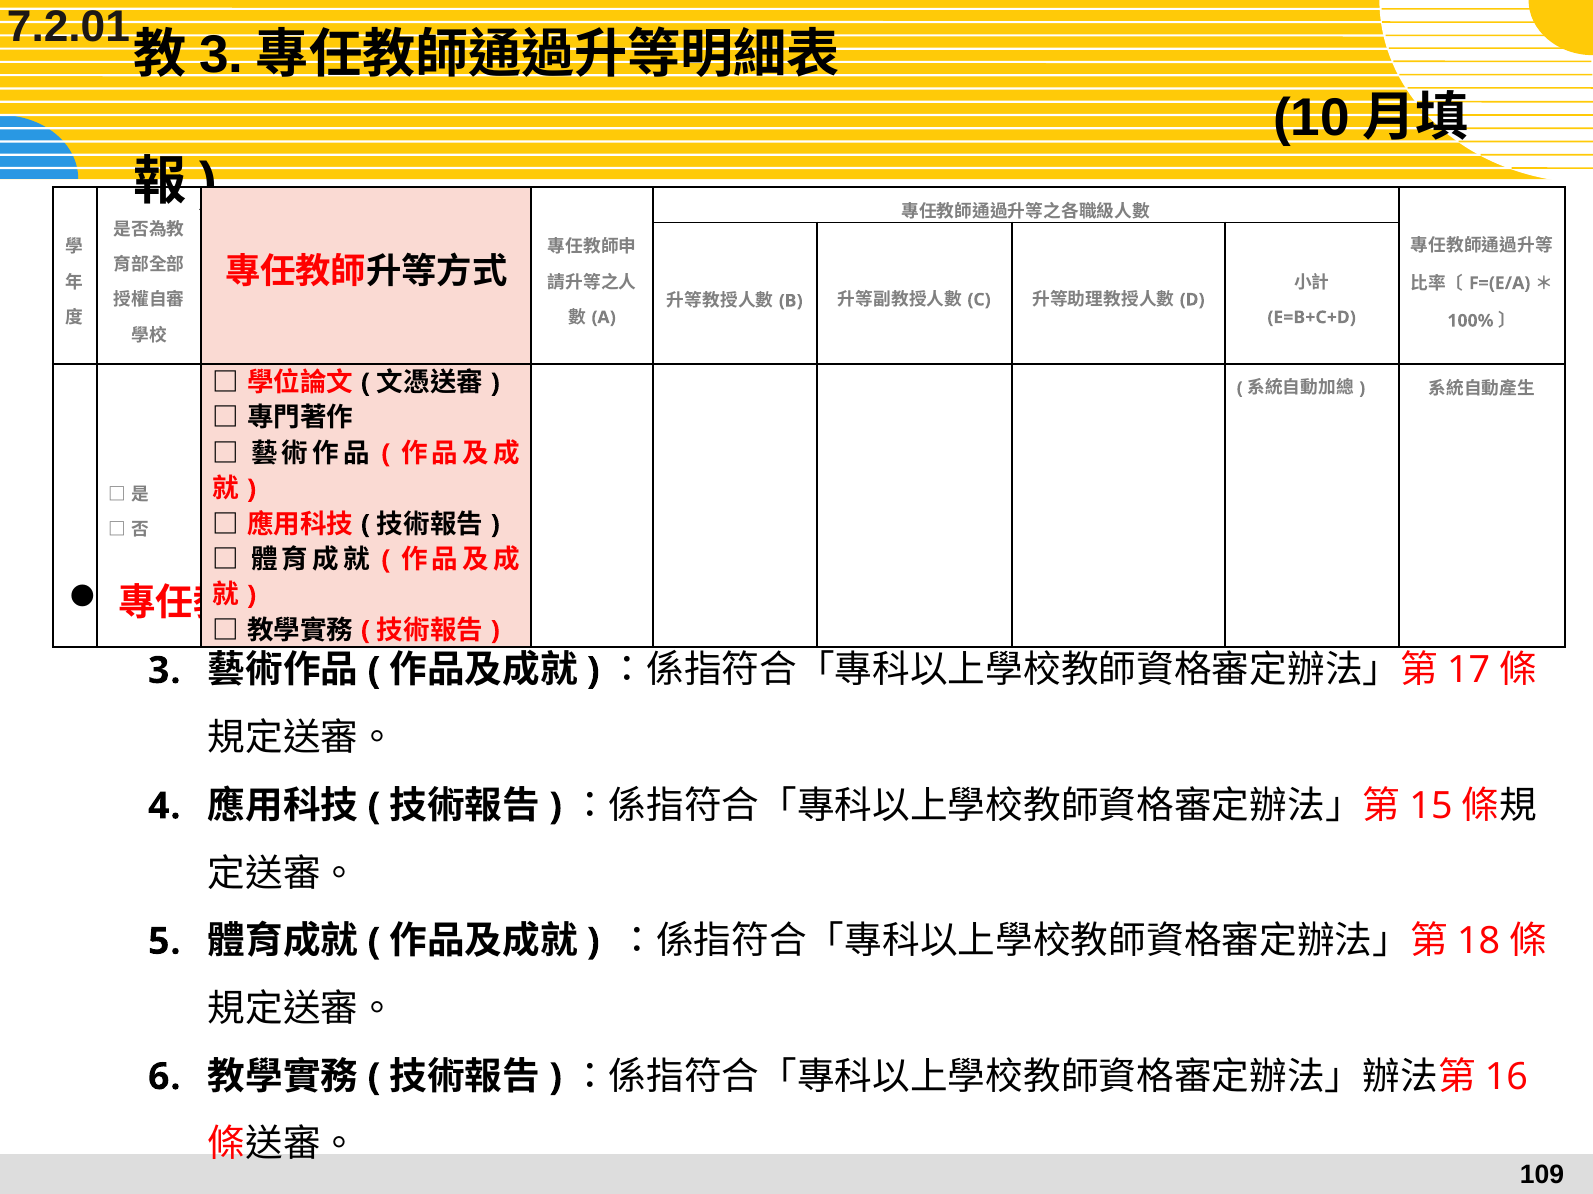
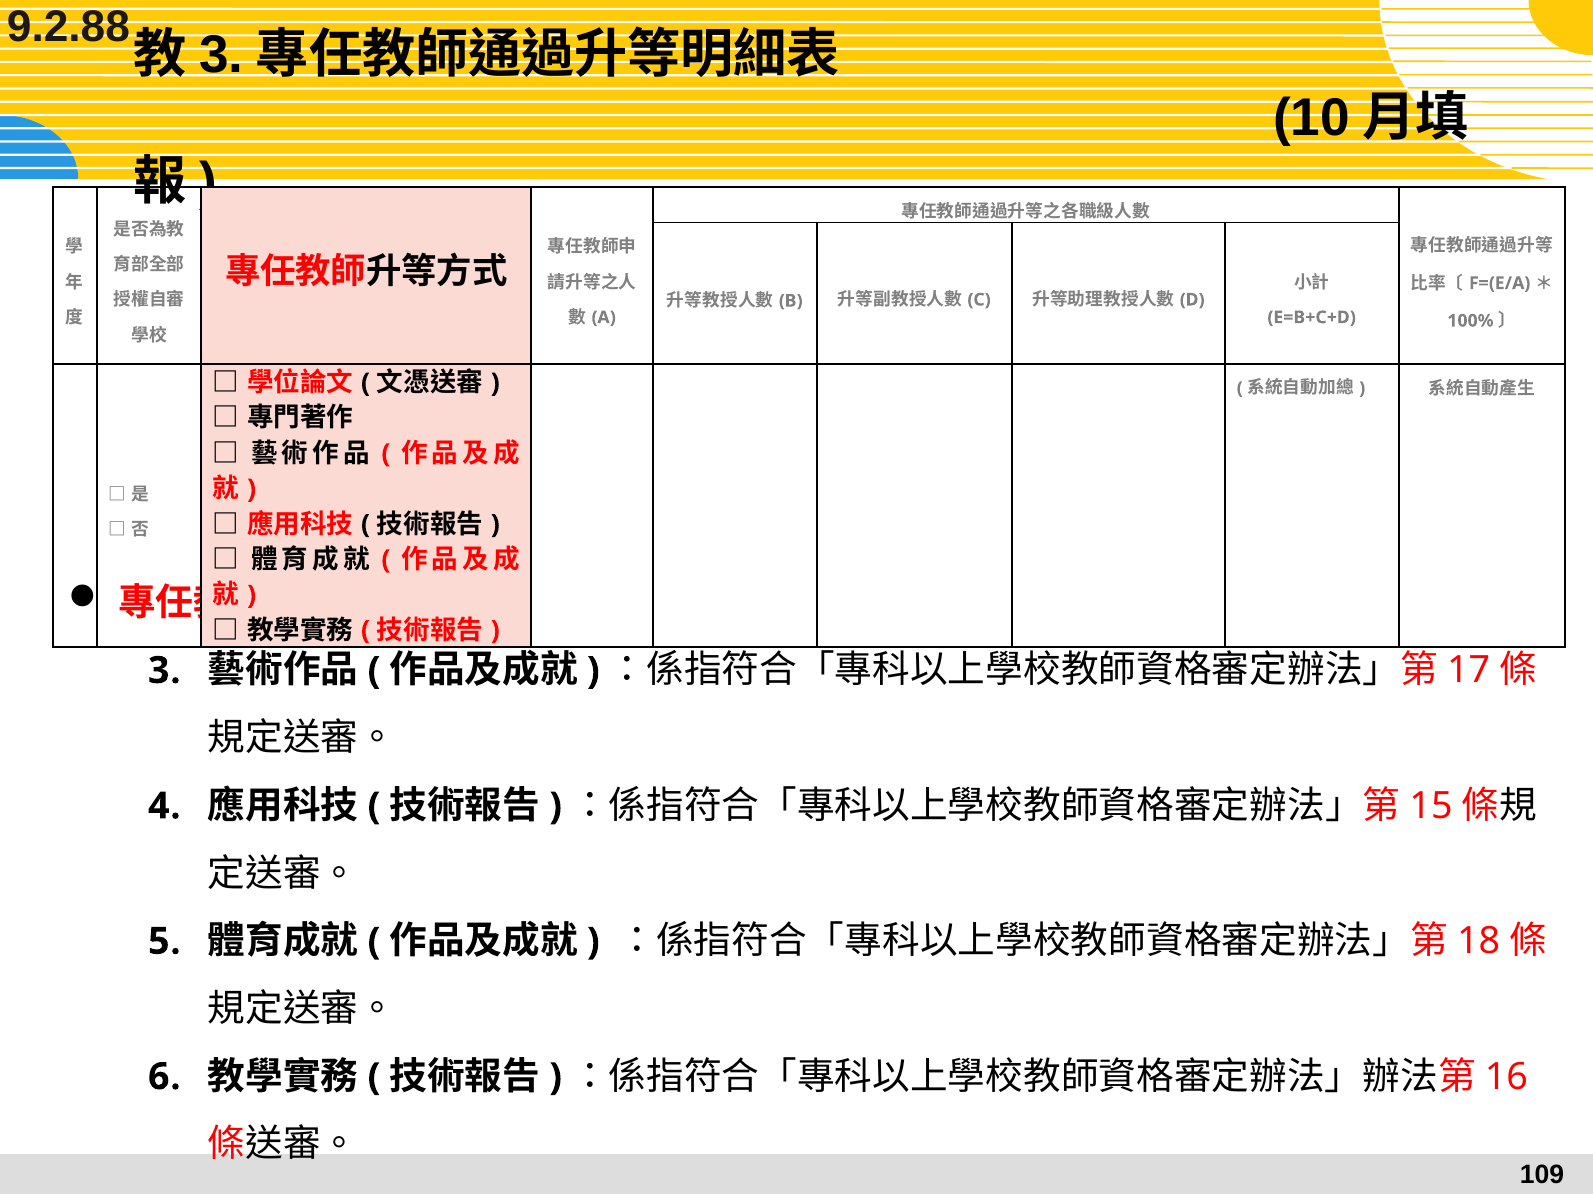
7.2.01: 7.2.01 -> 9.2.88
